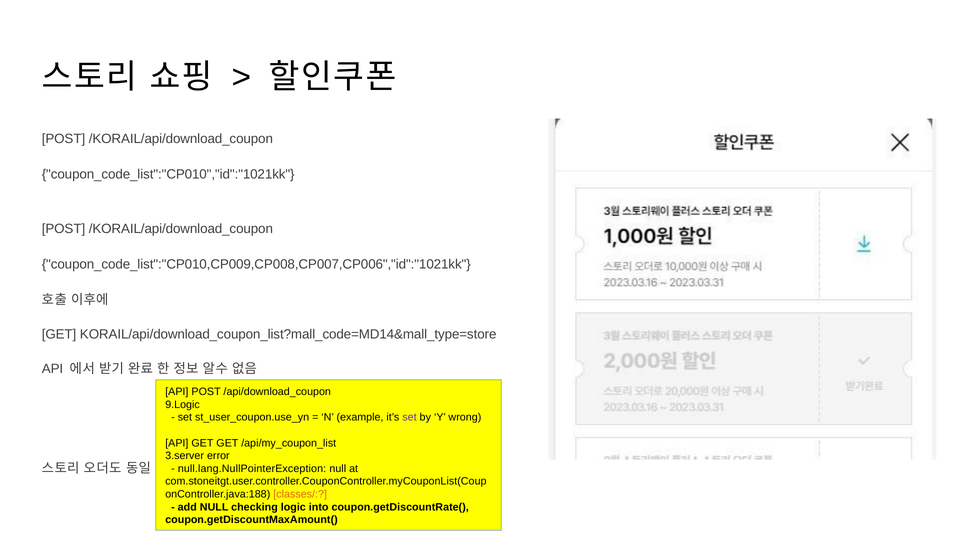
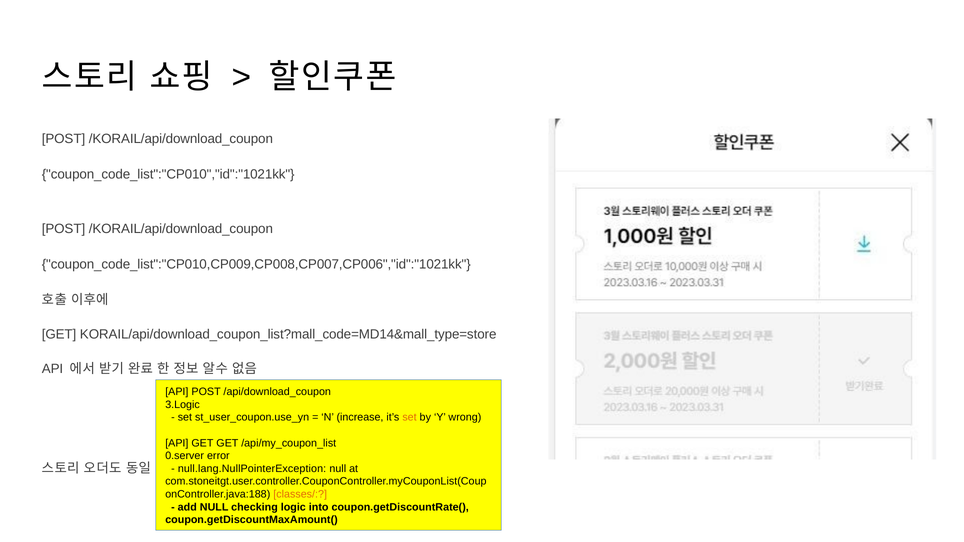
9.Logic: 9.Logic -> 3.Logic
example: example -> increase
set at (410, 418) colour: purple -> orange
3.server: 3.server -> 0.server
